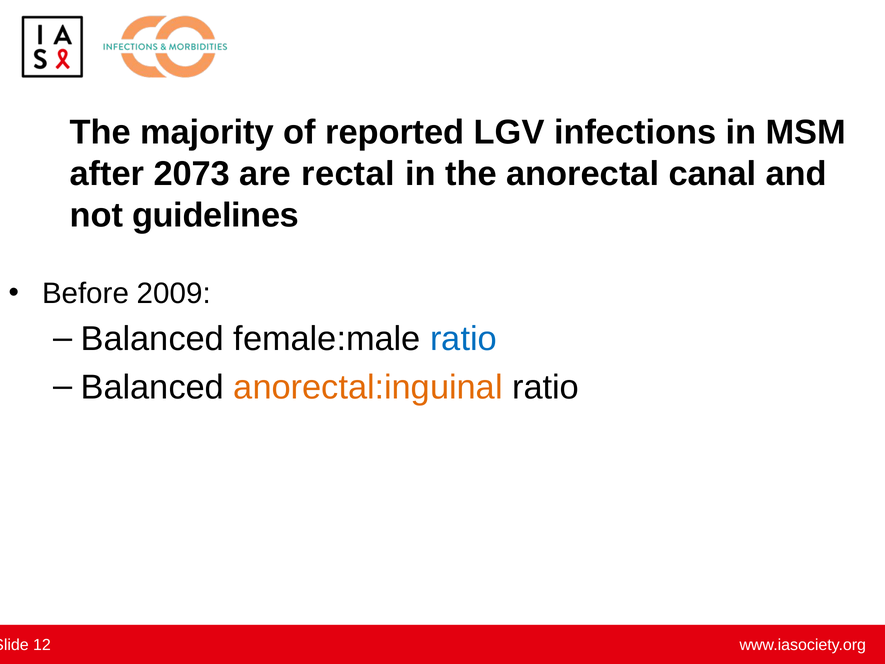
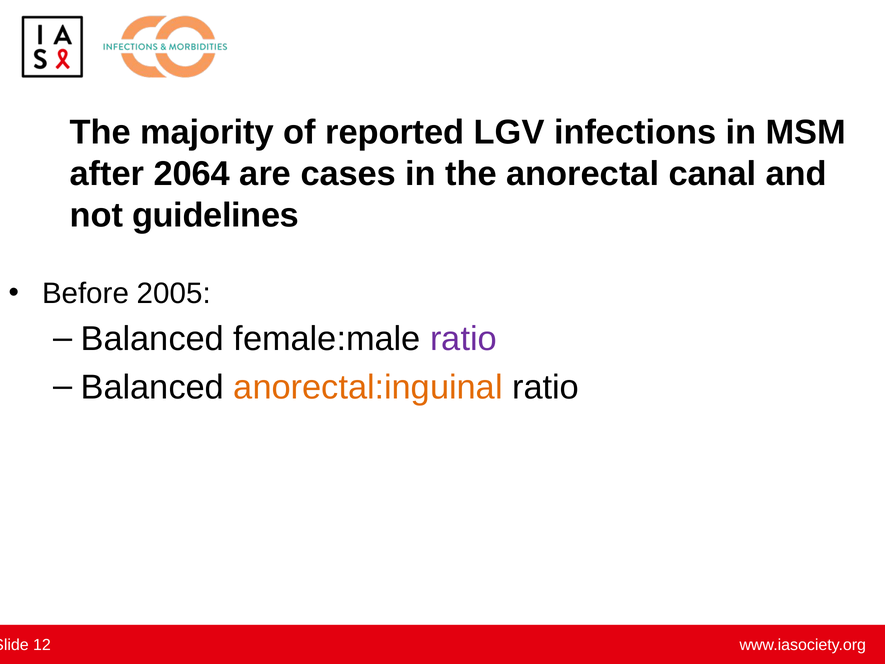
2073: 2073 -> 2064
rectal: rectal -> cases
2009: 2009 -> 2005
ratio at (463, 339) colour: blue -> purple
